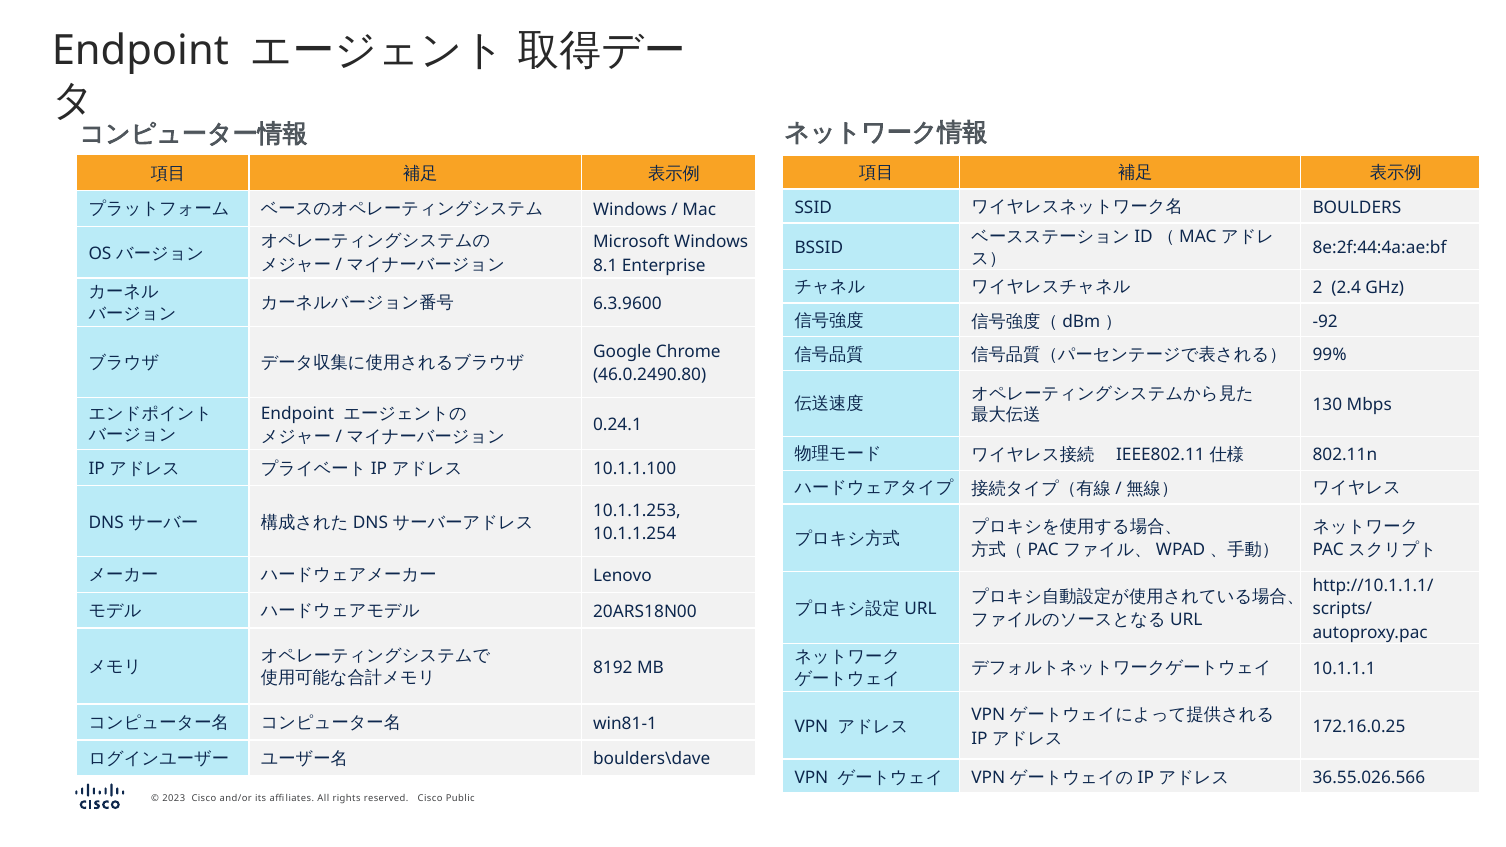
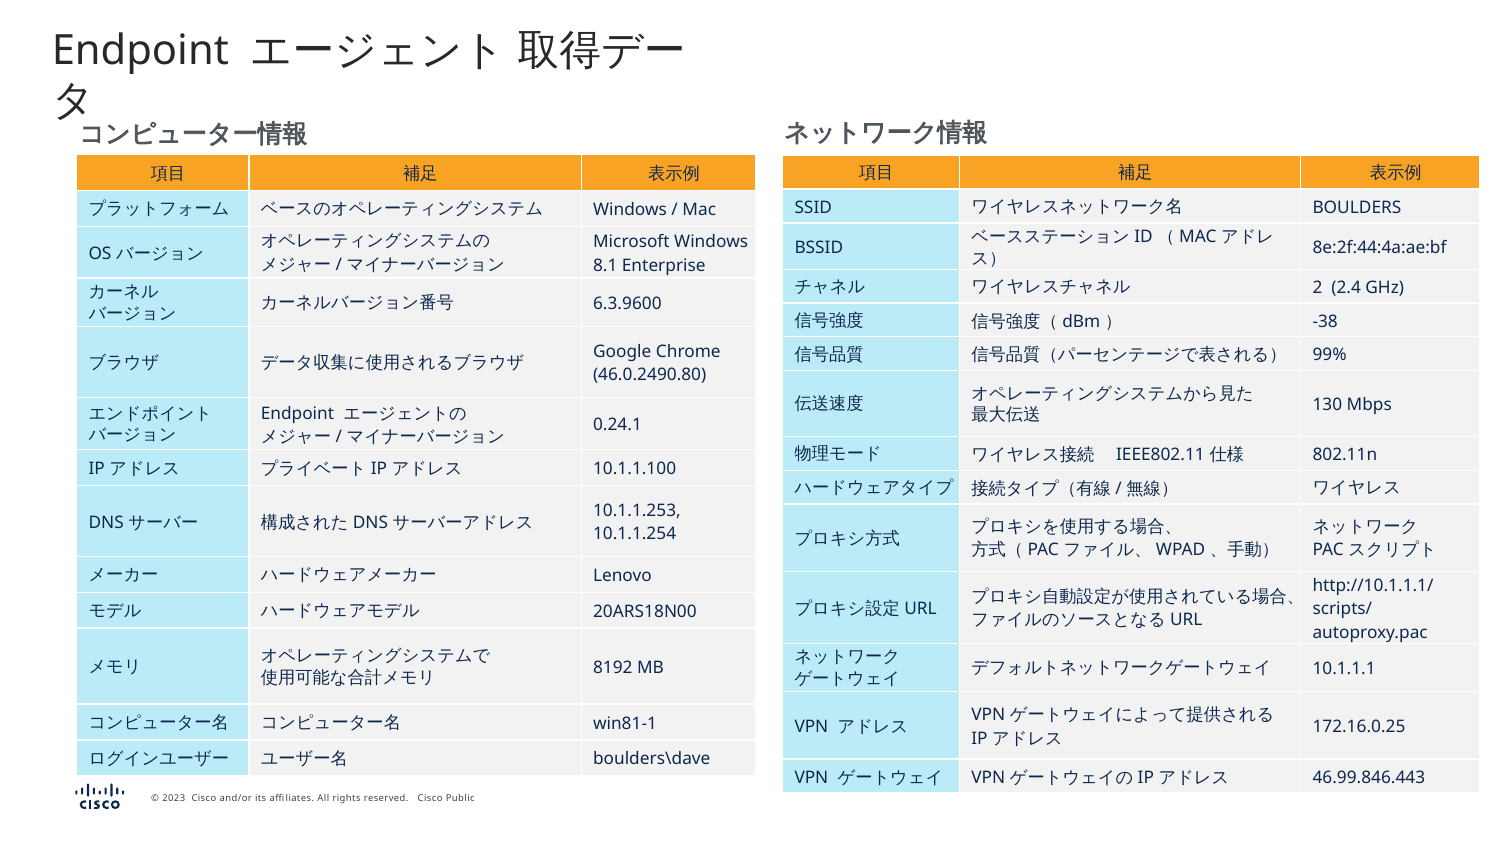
-92: -92 -> -38
36.55.026.566: 36.55.026.566 -> 46.99.846.443
